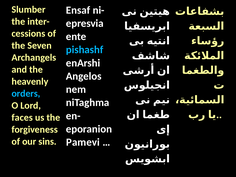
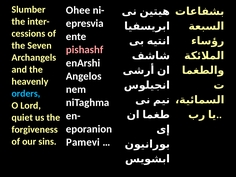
Ensaf: Ensaf -> Ohee
pishashf colour: light blue -> pink
faces: faces -> quiet
